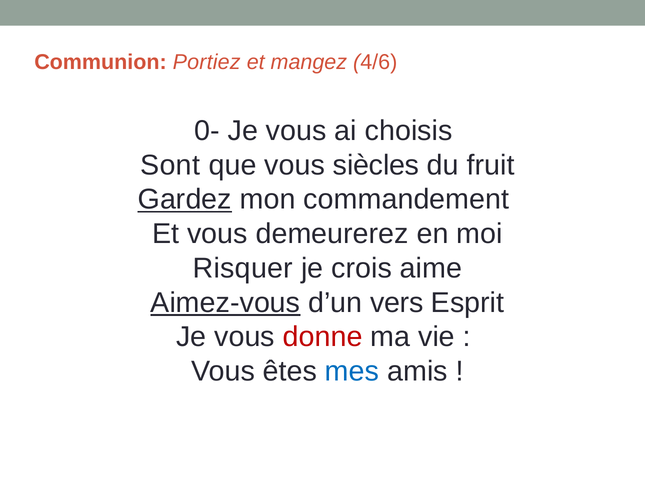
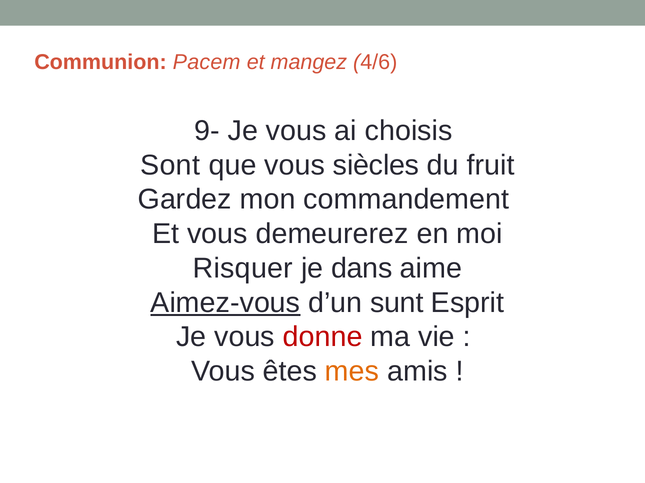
Portiez: Portiez -> Pacem
0-: 0- -> 9-
Gardez underline: present -> none
crois: crois -> dans
vers: vers -> sunt
mes colour: blue -> orange
